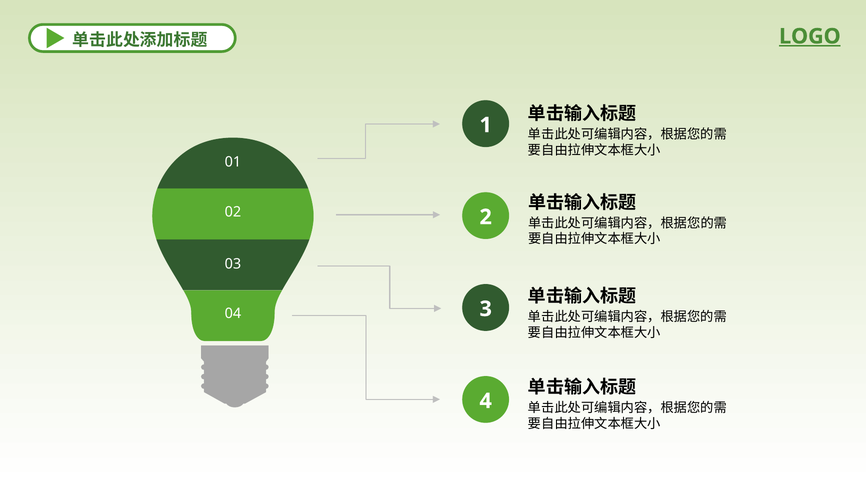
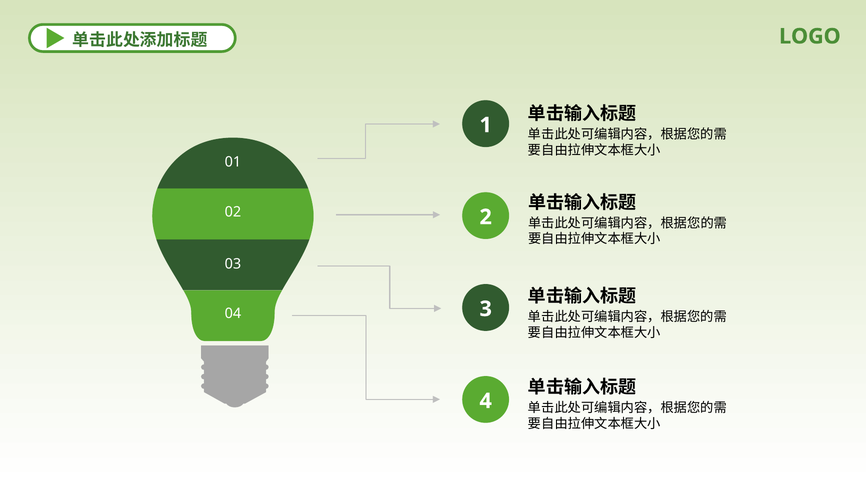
LOGO underline: present -> none
